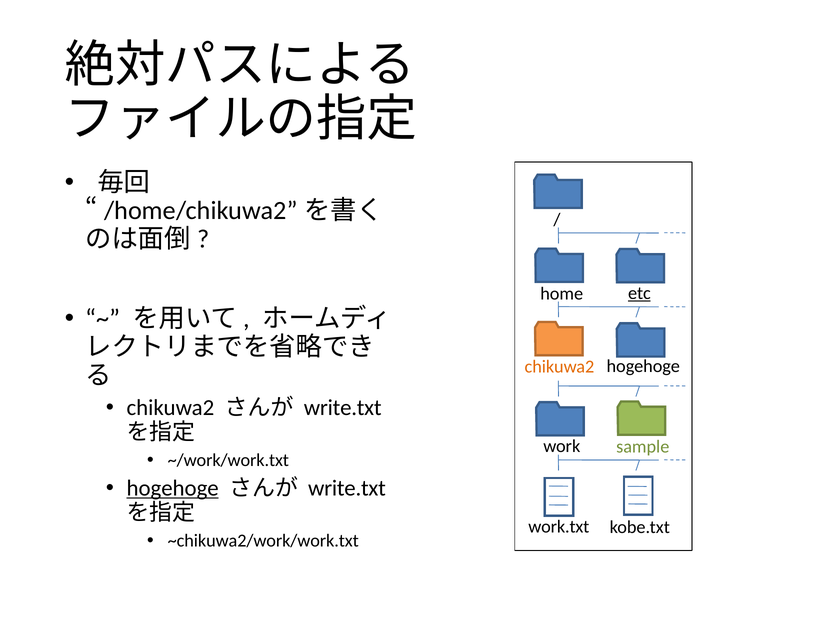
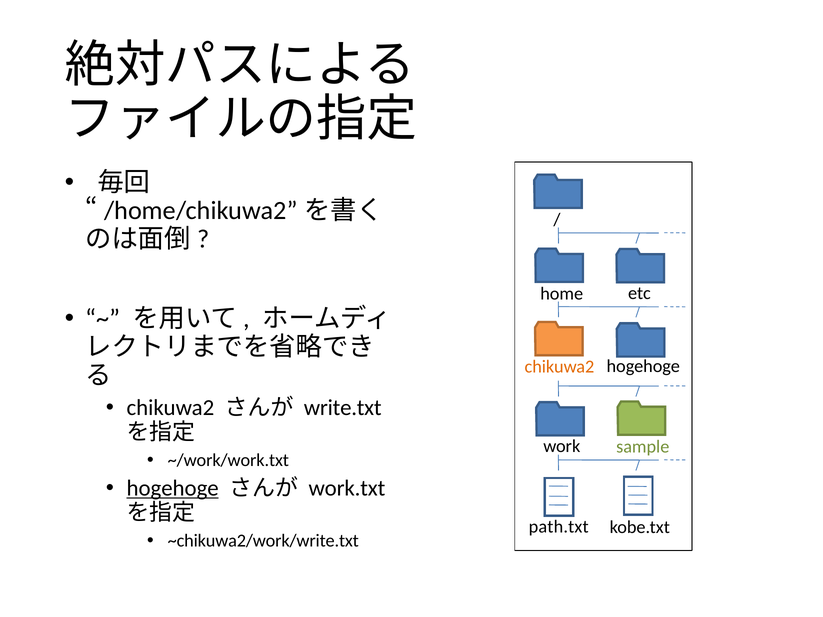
etc underline: present -> none
write.txt at (347, 488): write.txt -> work.txt
work.txt: work.txt -> path.txt
~chikuwa2/work/work.txt: ~chikuwa2/work/work.txt -> ~chikuwa2/work/write.txt
